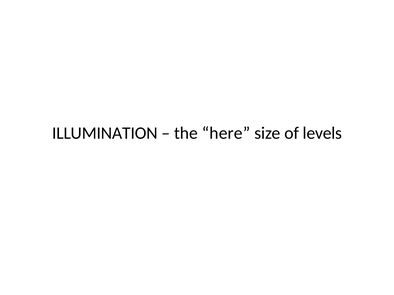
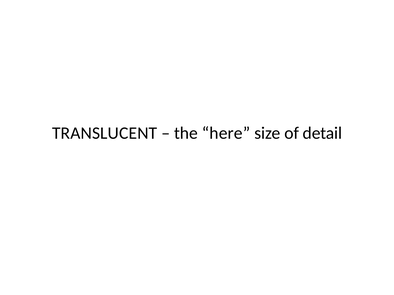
ILLUMINATION: ILLUMINATION -> TRANSLUCENT
levels: levels -> detail
